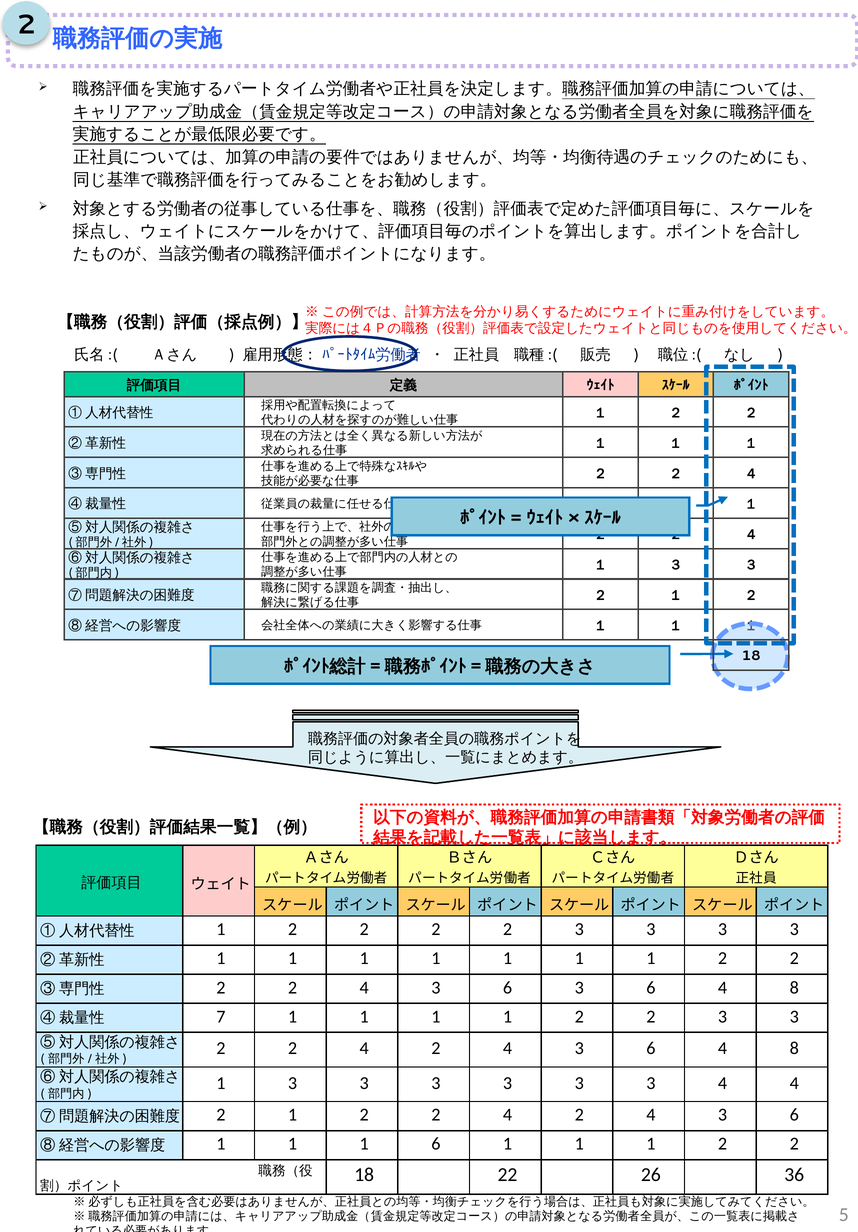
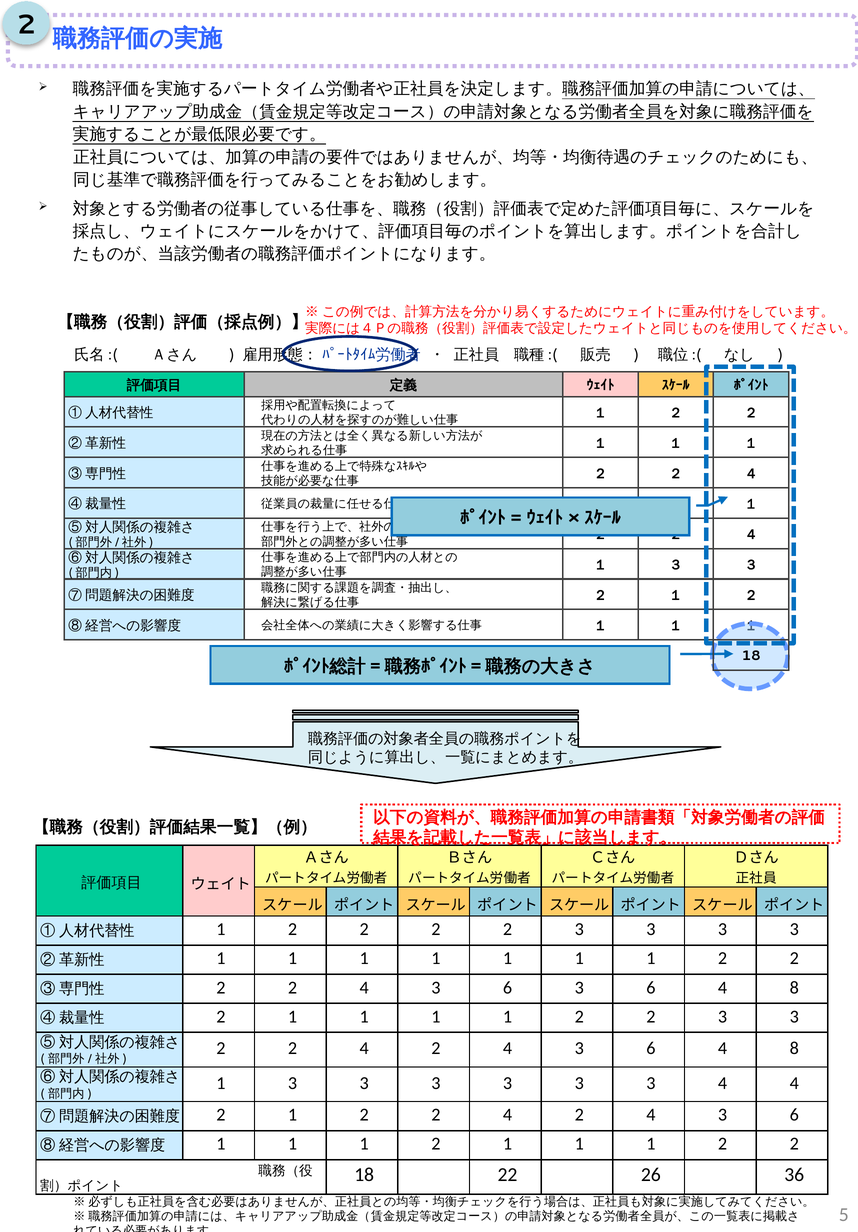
7 at (221, 1016): 7 -> 2
6 at (436, 1143): 6 -> 2
